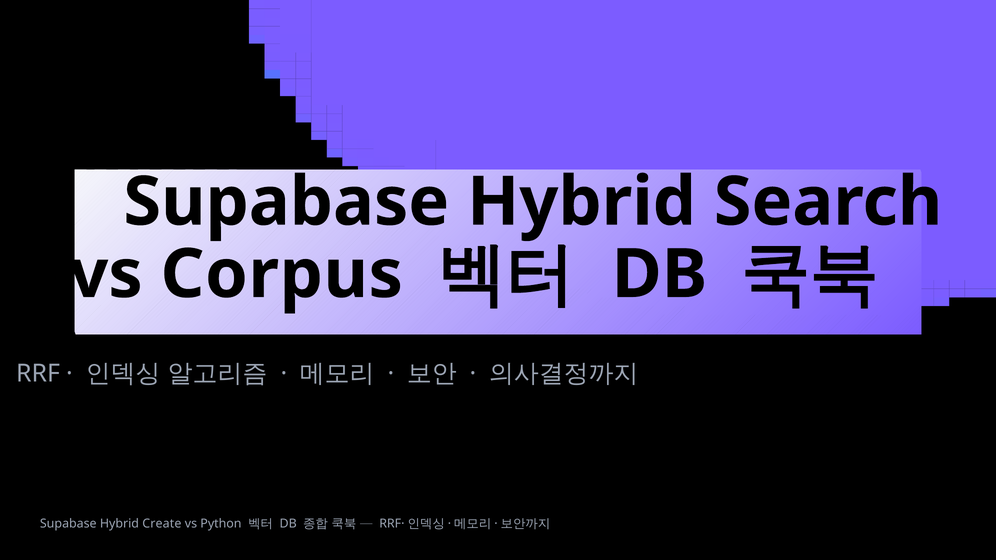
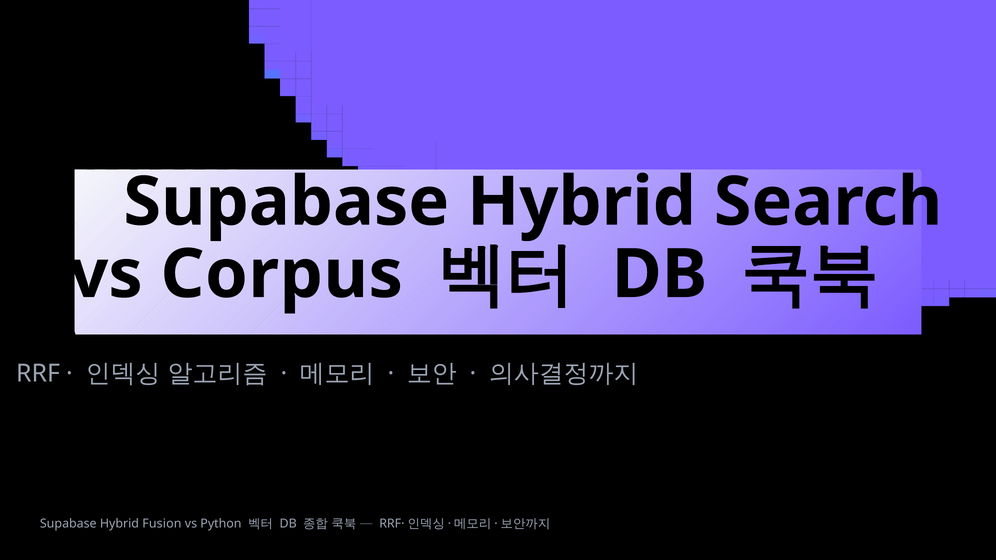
Create: Create -> Fusion
